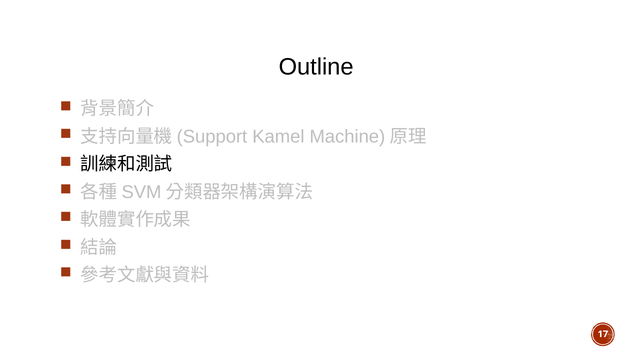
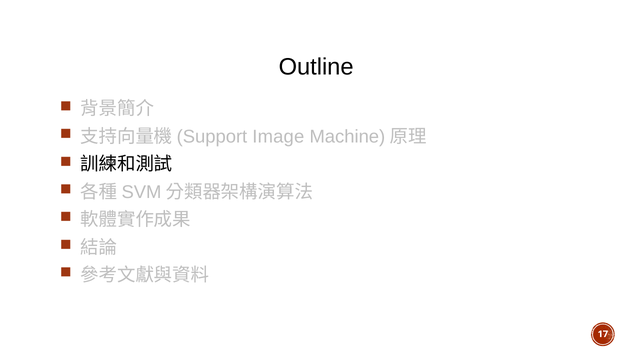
Kamel: Kamel -> Image
